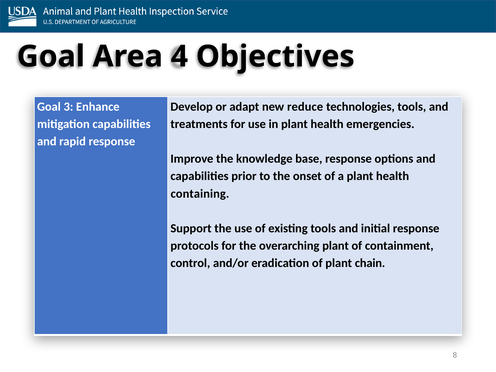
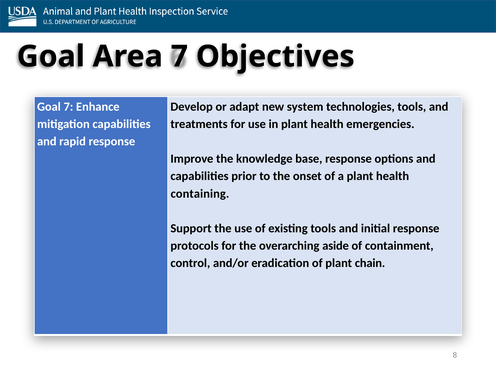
Area 4: 4 -> 7
Goal 3: 3 -> 7
reduce: reduce -> system
overarching plant: plant -> aside
